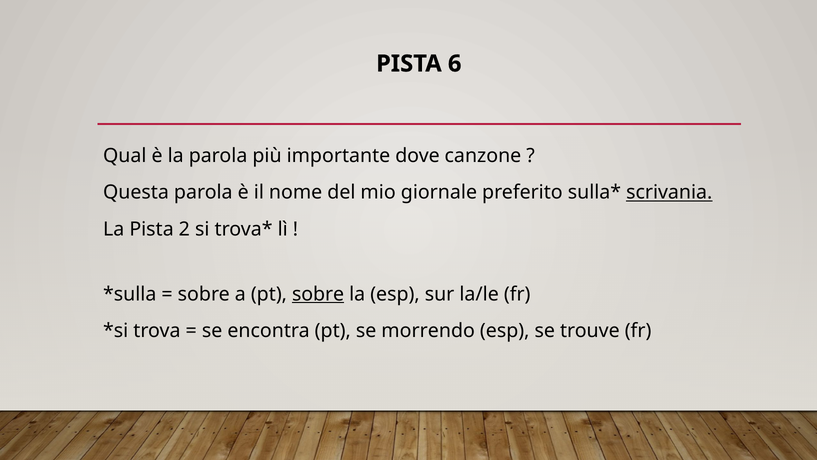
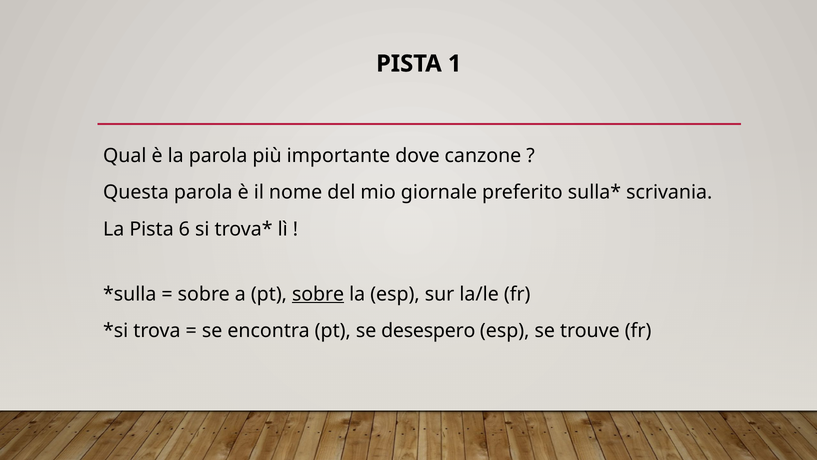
6: 6 -> 1
scrivania underline: present -> none
2: 2 -> 6
morrendo: morrendo -> desespero
